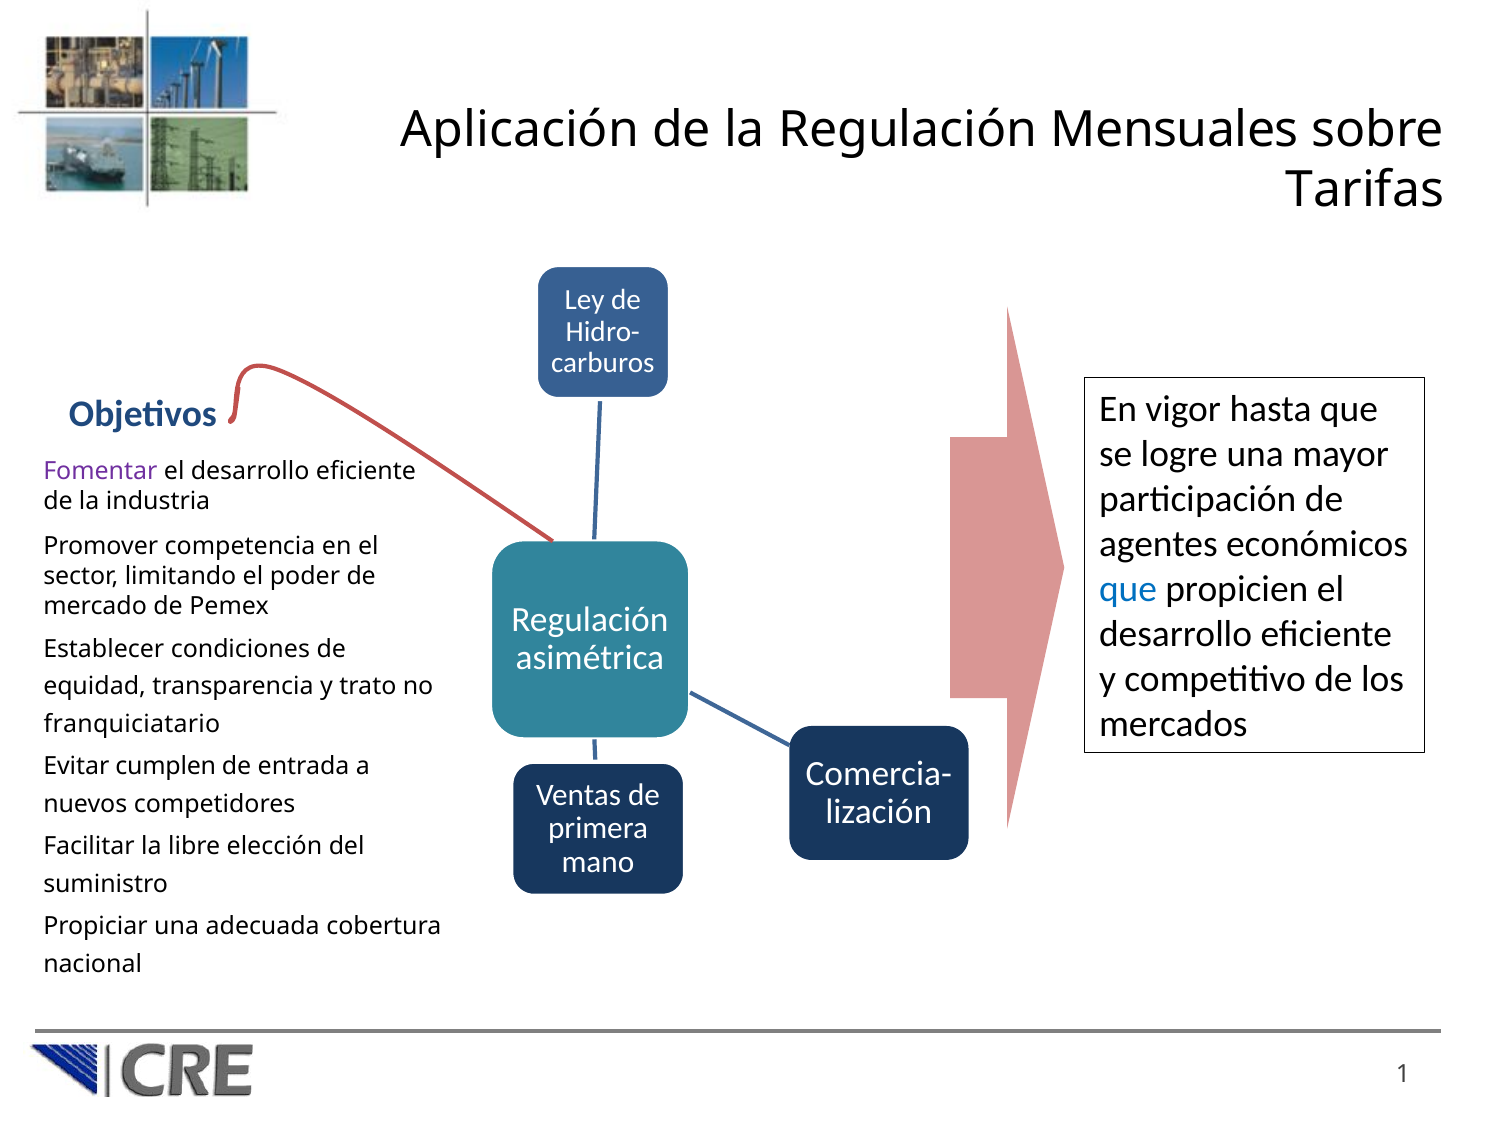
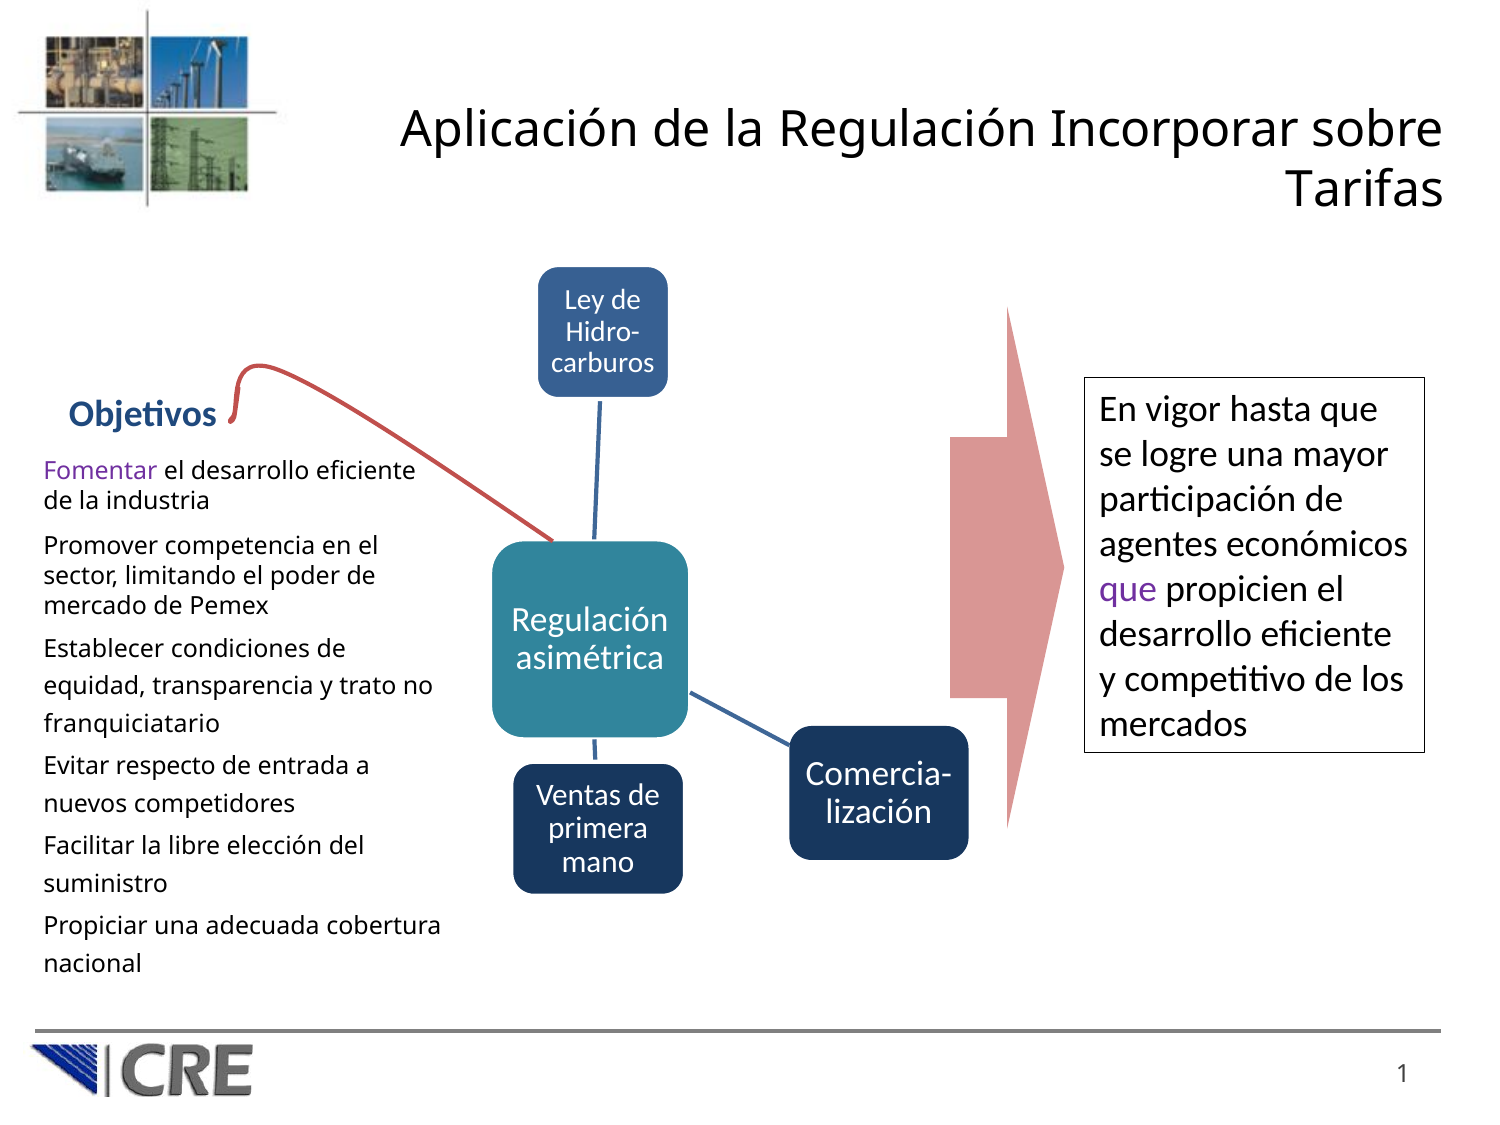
Mensuales: Mensuales -> Incorporar
que at (1128, 590) colour: blue -> purple
cumplen: cumplen -> respecto
